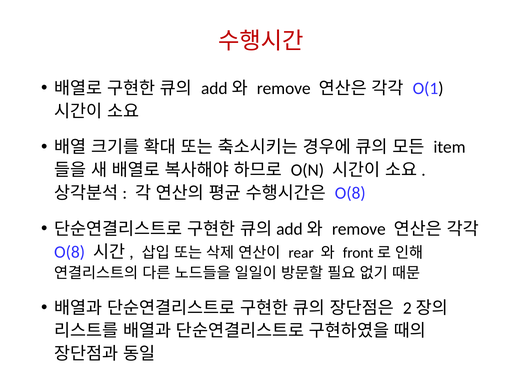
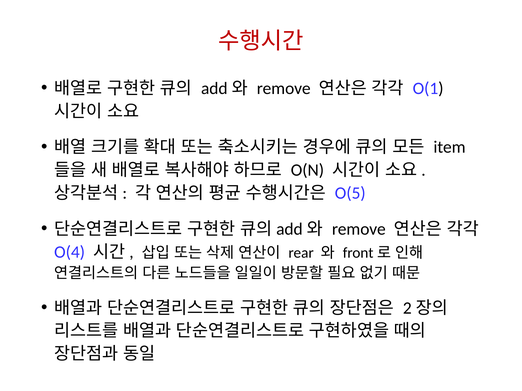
O(8 at (350, 193): O(8 -> O(5
O(8 at (70, 252): O(8 -> O(4
